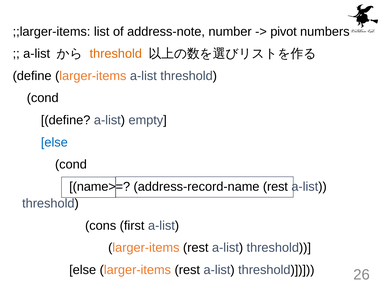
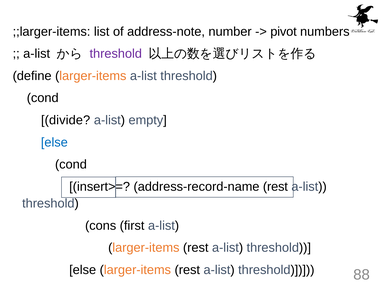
threshold at (116, 54) colour: orange -> purple
define at (66, 120): define -> divide
name>=: name>= -> insert>=
26: 26 -> 88
